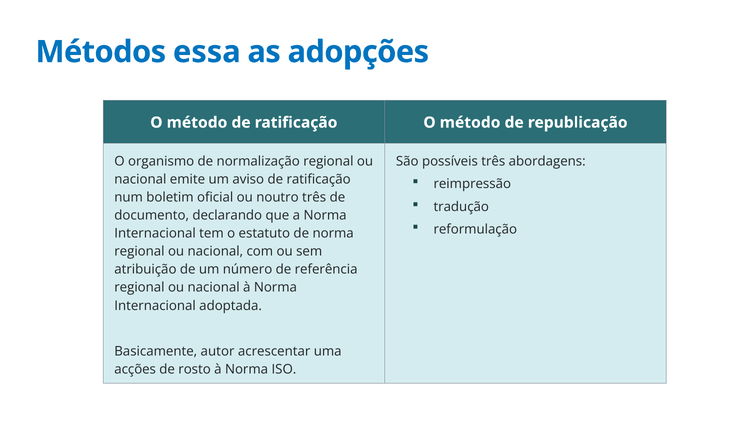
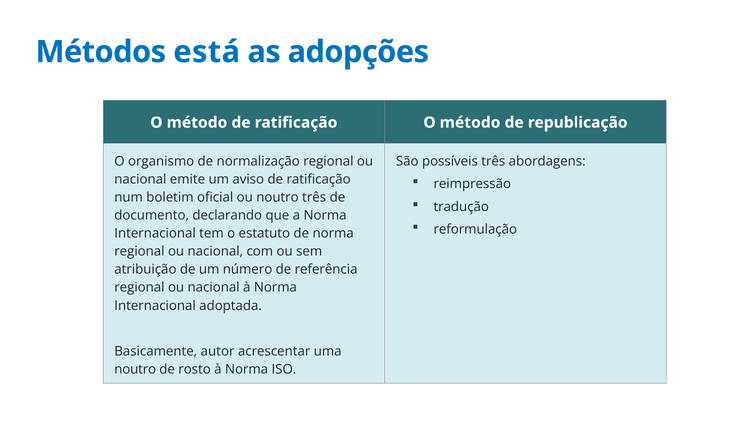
essa: essa -> está
acções at (135, 370): acções -> noutro
